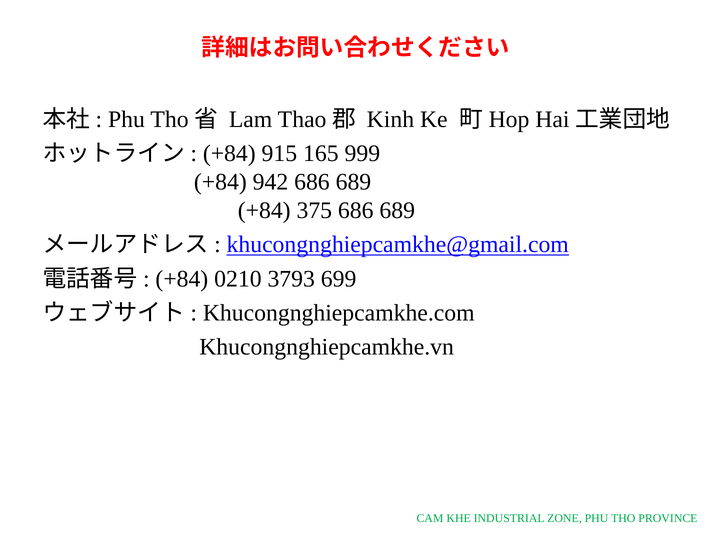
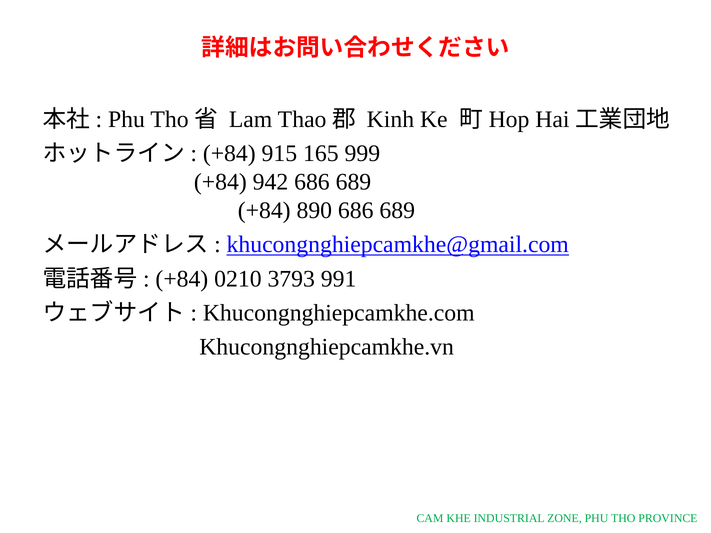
375: 375 -> 890
699: 699 -> 991
